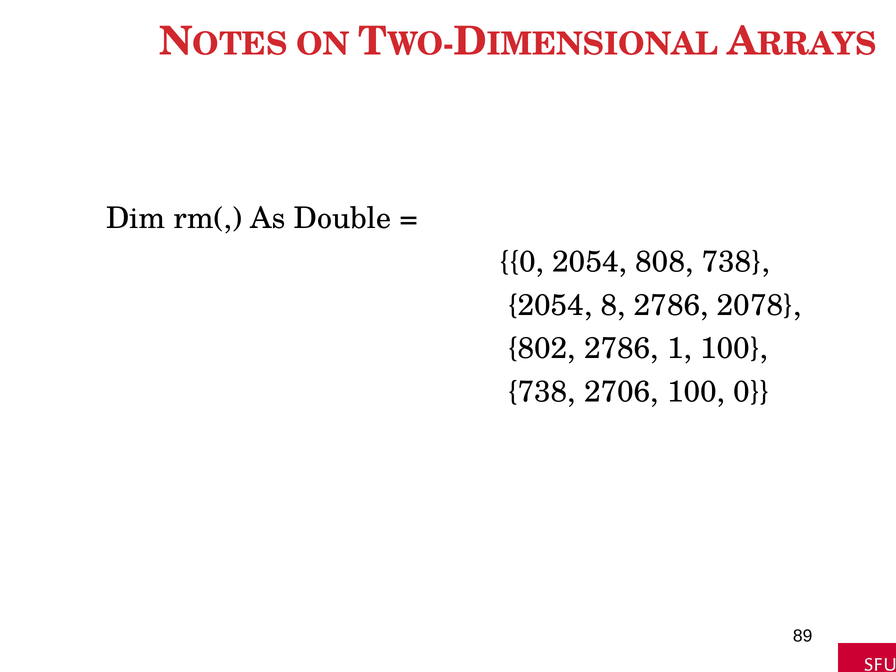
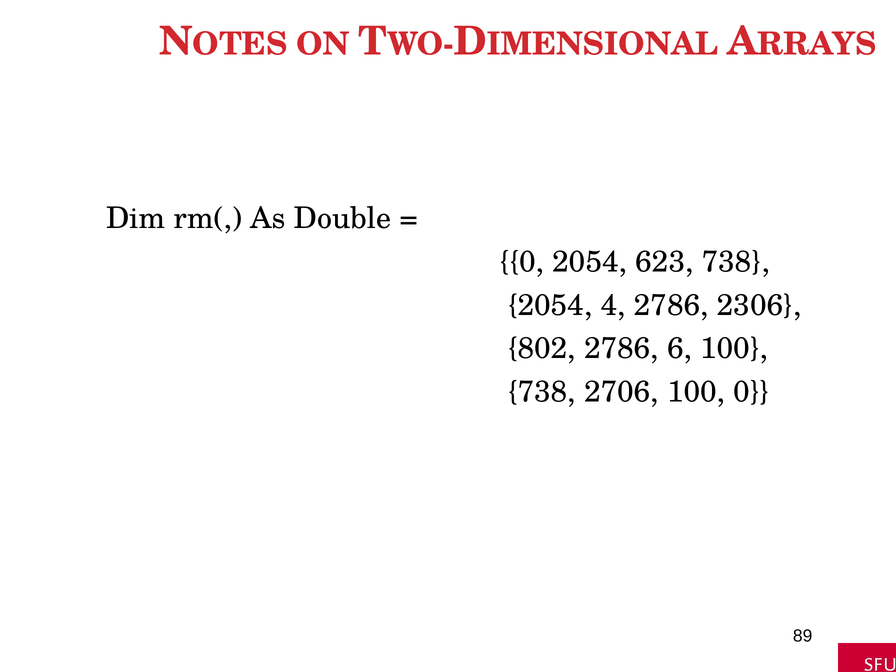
808: 808 -> 623
8: 8 -> 4
2078: 2078 -> 2306
1: 1 -> 6
